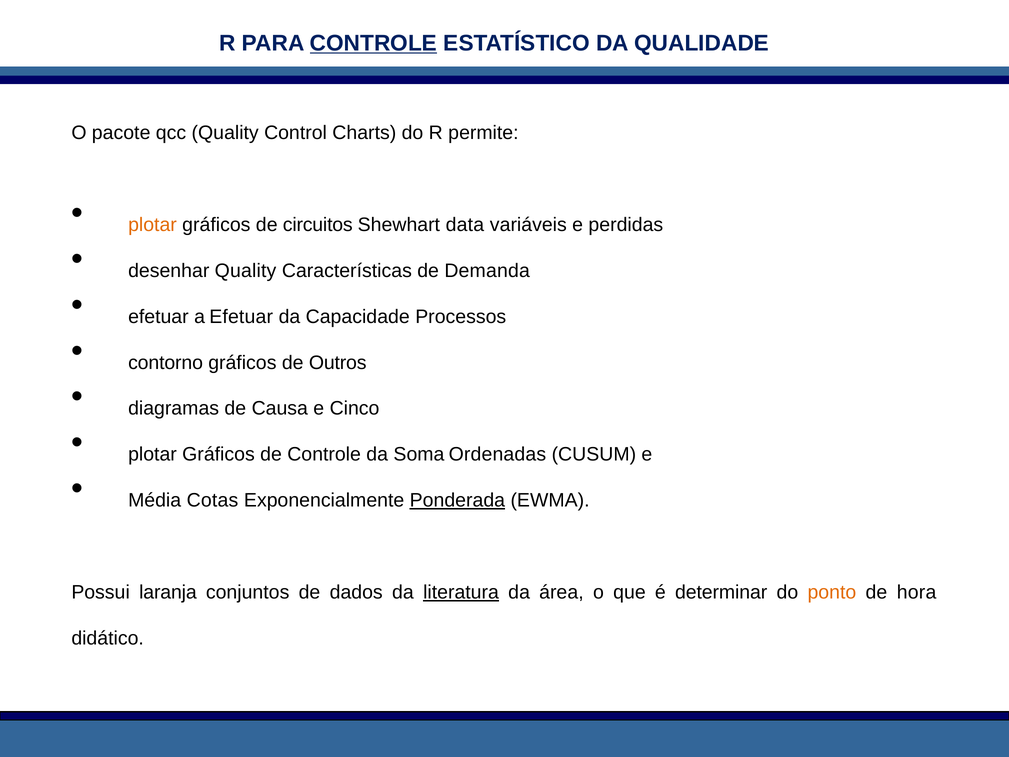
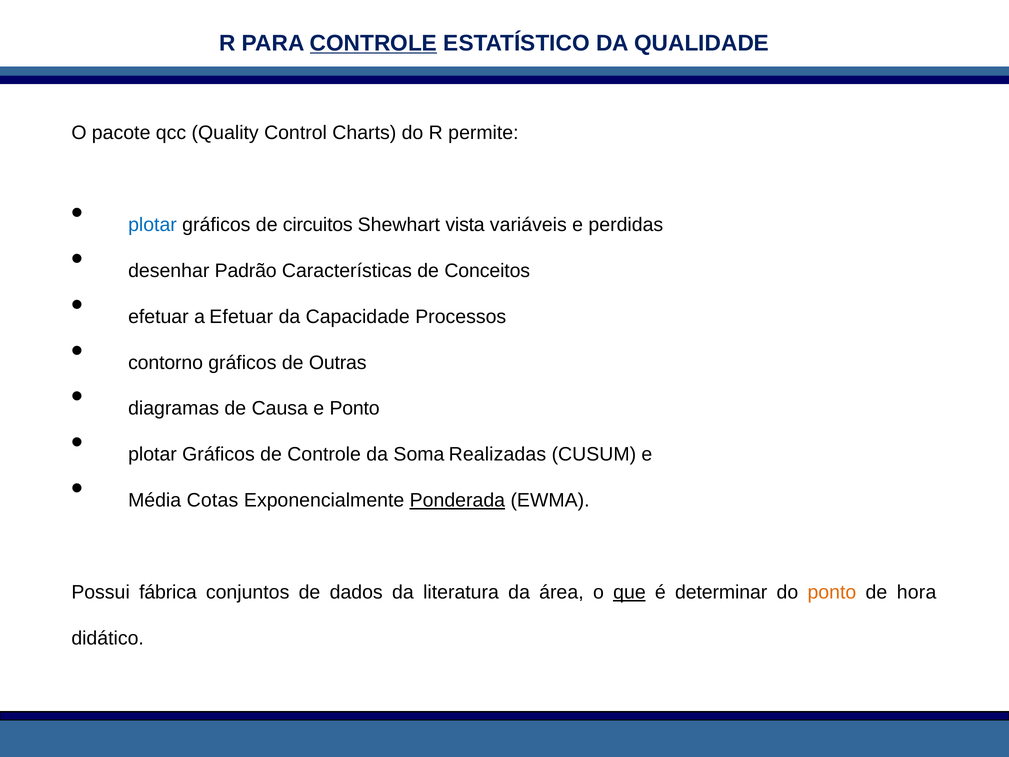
plotar at (152, 225) colour: orange -> blue
data: data -> vista
desenhar Quality: Quality -> Padrão
Demanda: Demanda -> Conceitos
Outros: Outros -> Outras
e Cinco: Cinco -> Ponto
Ordenadas: Ordenadas -> Realizadas
laranja: laranja -> fábrica
literatura underline: present -> none
que underline: none -> present
